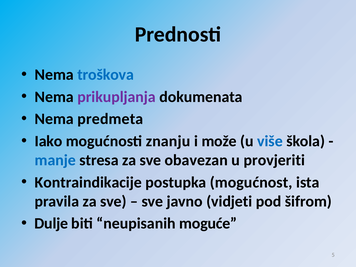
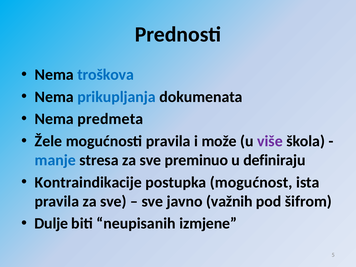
prikupljanja colour: purple -> blue
Iako: Iako -> Žele
mogućnosti znanju: znanju -> pravila
više colour: blue -> purple
obavezan: obavezan -> preminuo
provjeriti: provjeriti -> definiraju
vidjeti: vidjeti -> važnih
moguće: moguće -> izmjene
